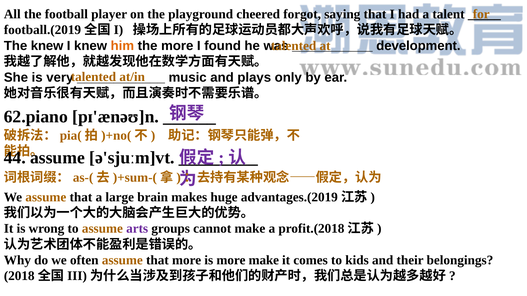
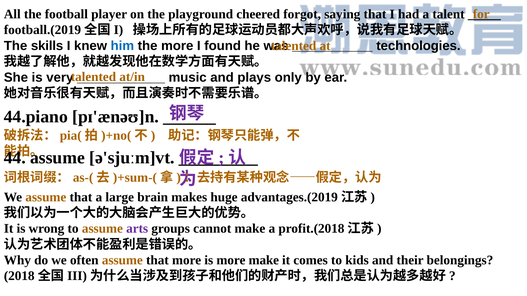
The knew: knew -> skills
him colour: orange -> blue
development: development -> technologies
62.piano: 62.piano -> 44.piano
